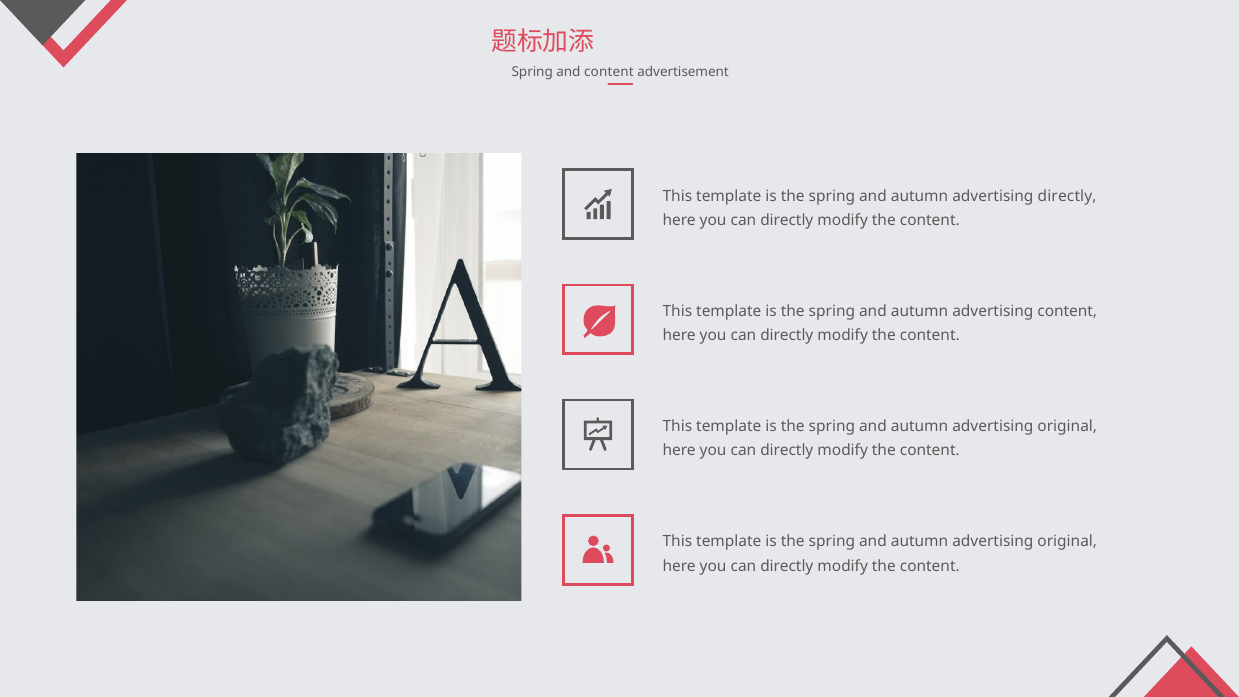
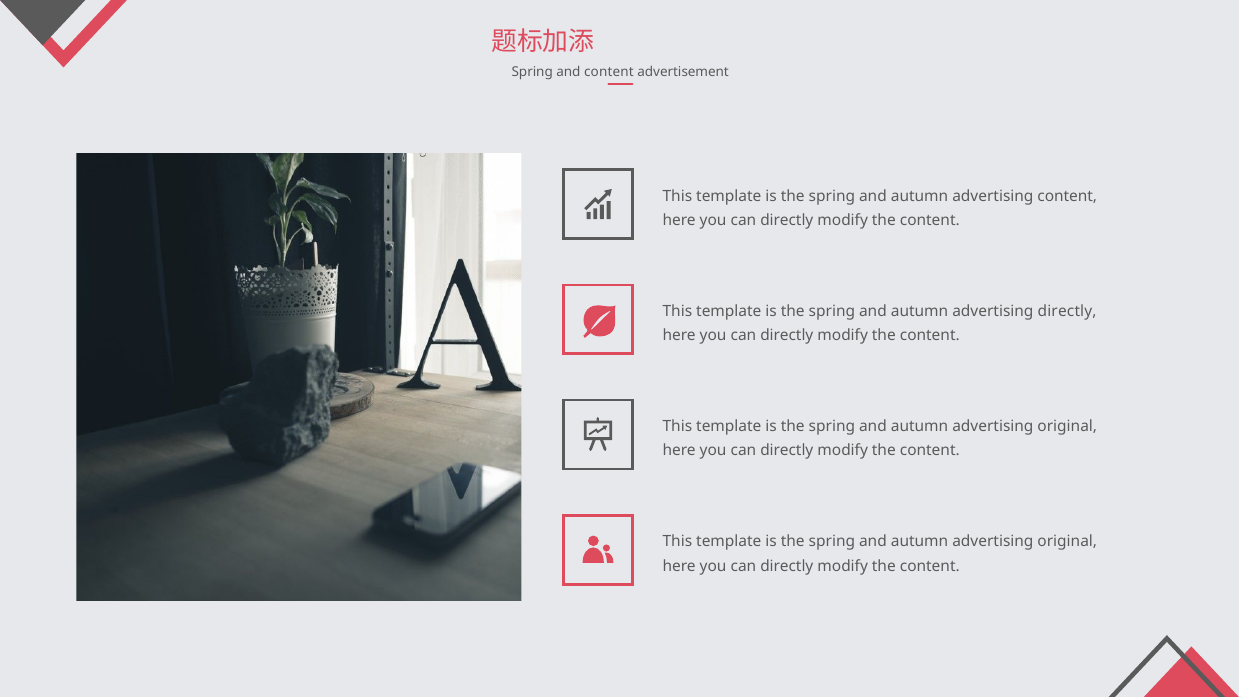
advertising directly: directly -> content
advertising content: content -> directly
